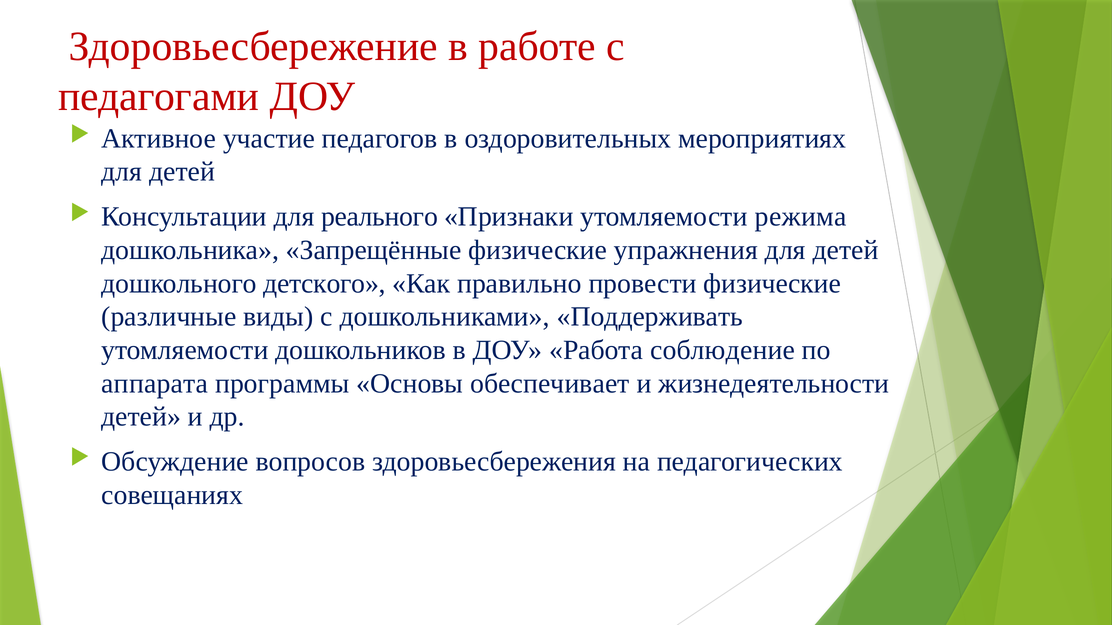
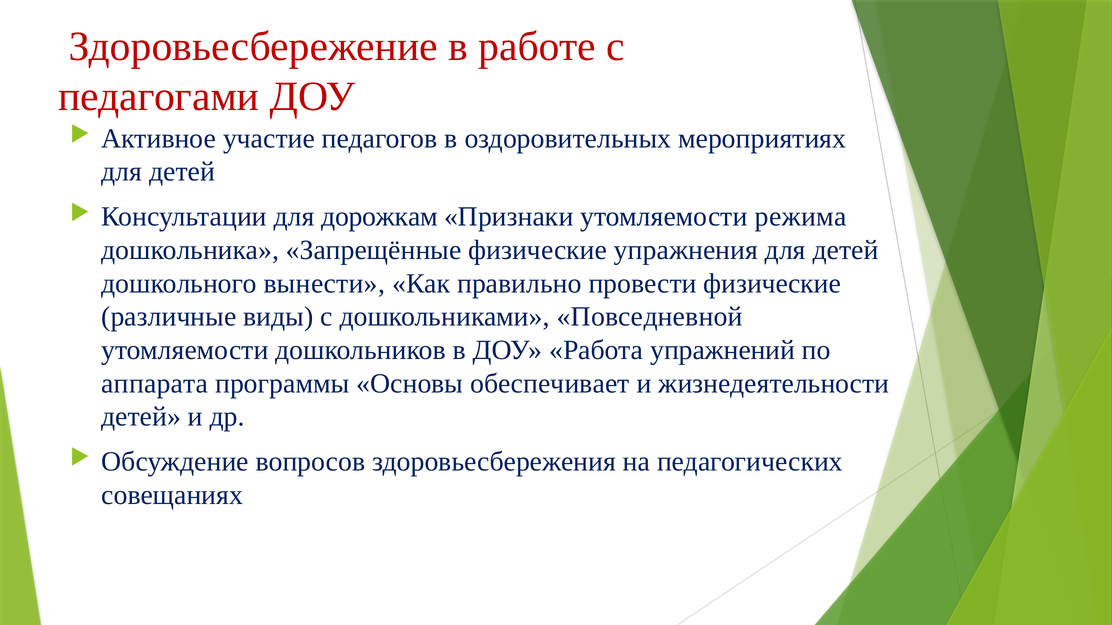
реального: реального -> дорожкам
детского: детского -> вынести
Поддерживать: Поддерживать -> Повседневной
соблюдение: соблюдение -> упражнений
